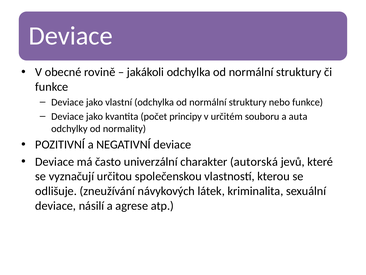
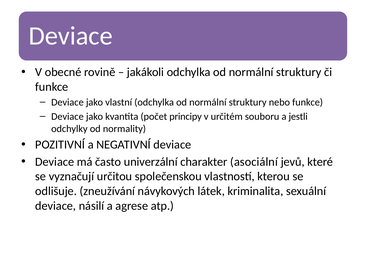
auta: auta -> jestli
autorská: autorská -> asociální
